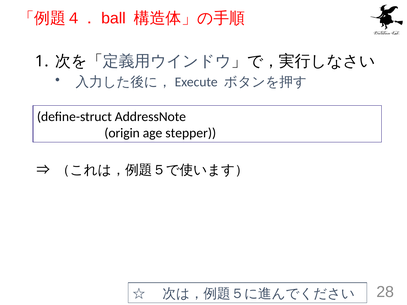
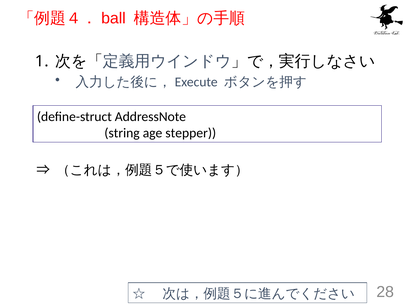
origin: origin -> string
